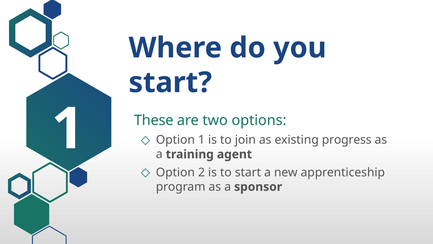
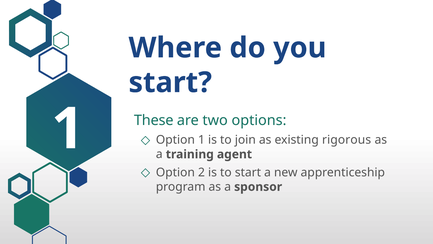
progress: progress -> rigorous
